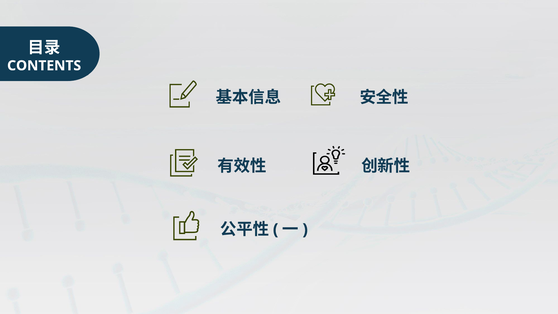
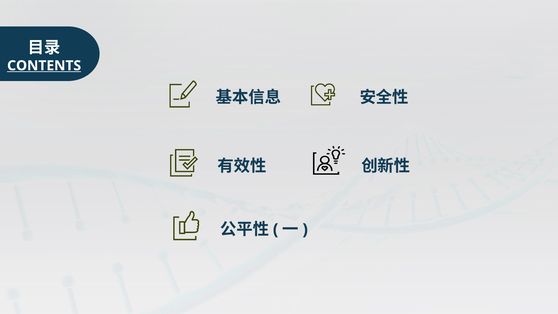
CONTENTS underline: none -> present
